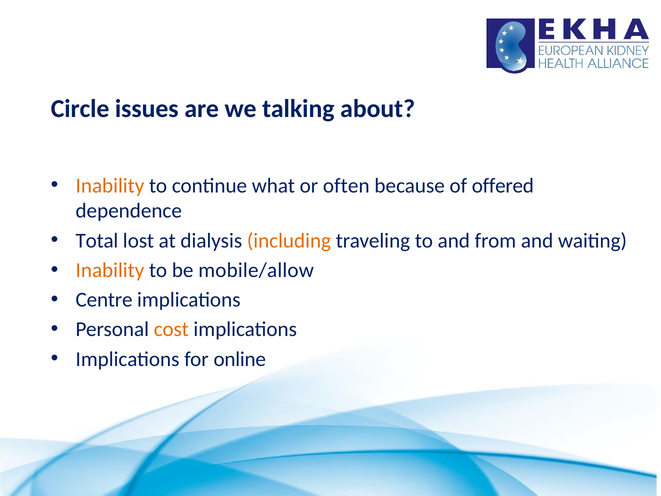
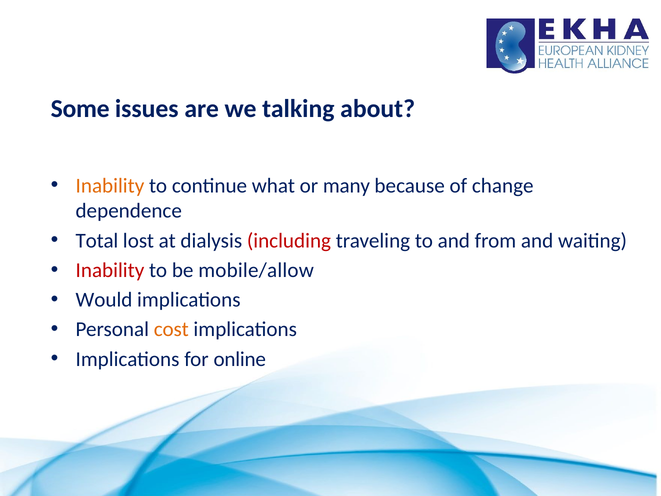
Circle: Circle -> Some
often: often -> many
offered: offered -> change
including colour: orange -> red
Inability at (110, 270) colour: orange -> red
Centre: Centre -> Would
